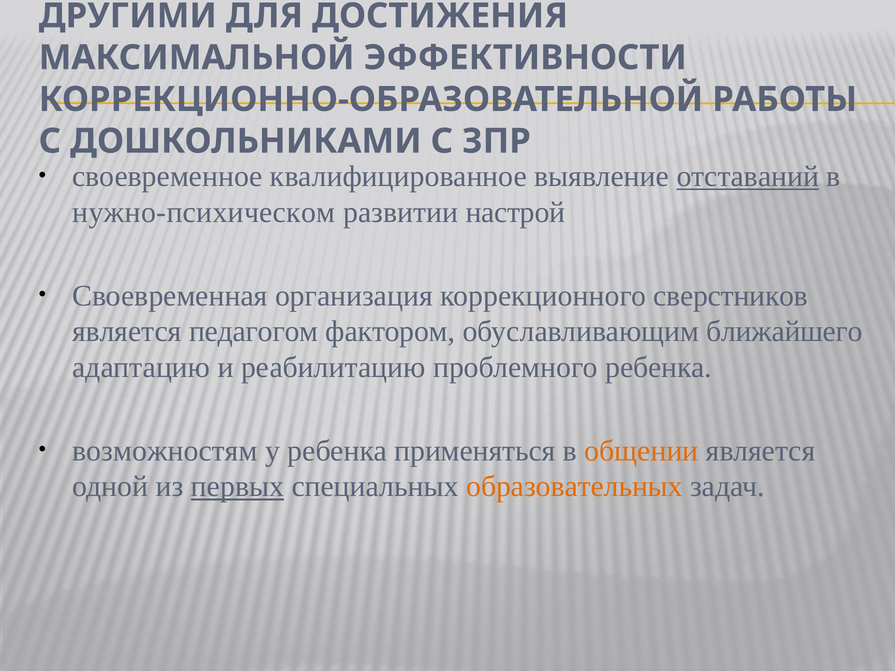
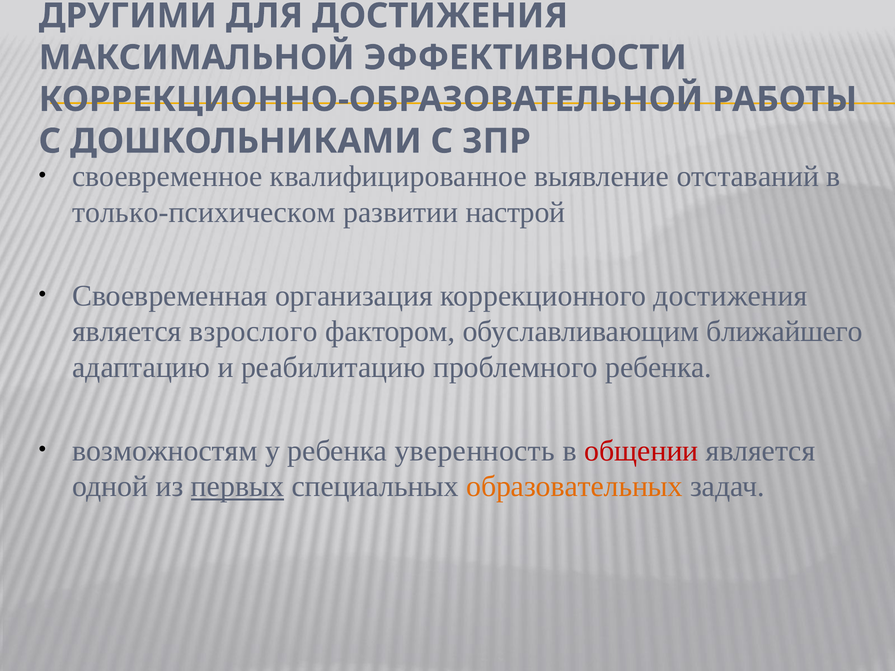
отставаний underline: present -> none
нужно-психическом: нужно-психическом -> только-психическом
коррекционного сверстников: сверстников -> достижения
педагогом: педагогом -> взрослого
применяться: применяться -> уверенность
общении colour: orange -> red
